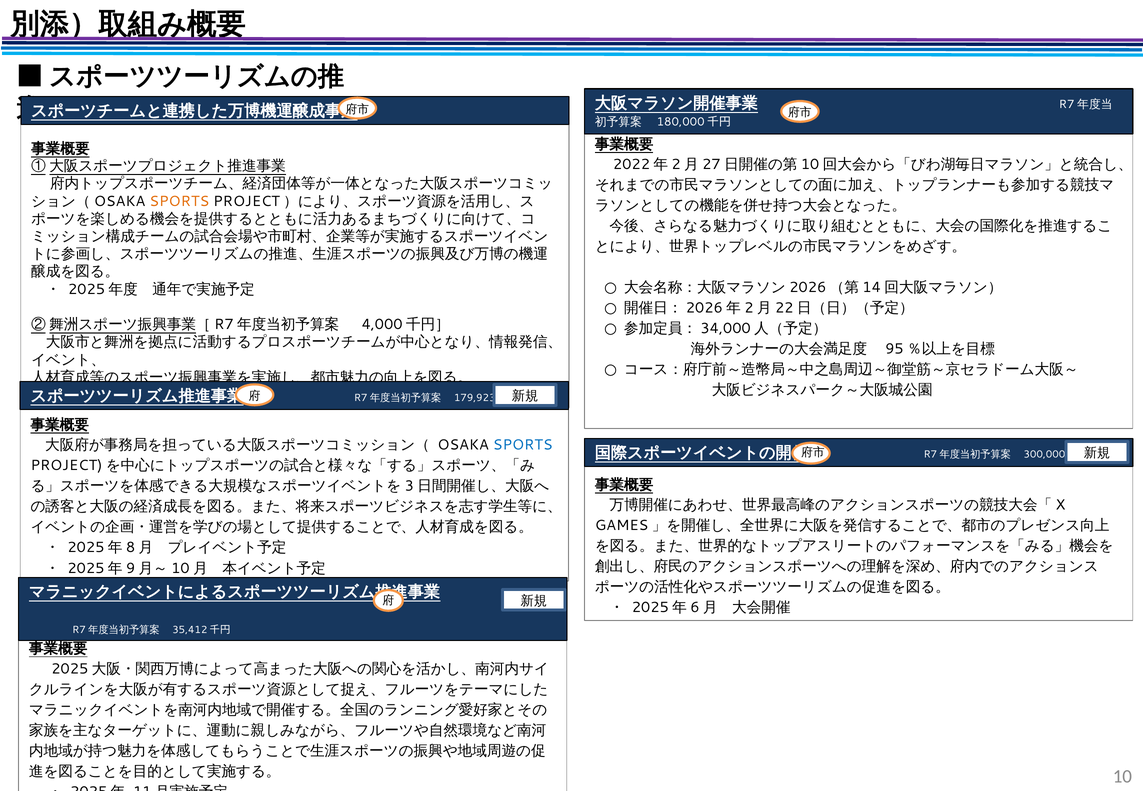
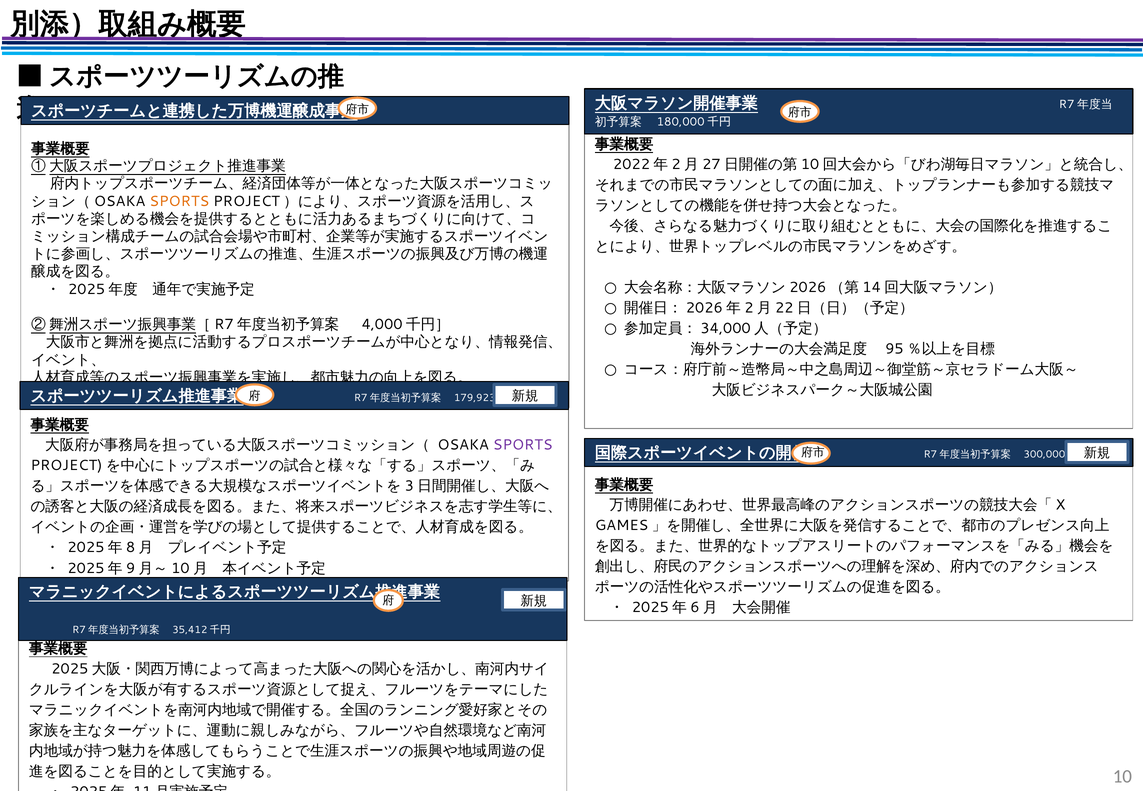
SPORTS at (523, 445) colour: blue -> purple
